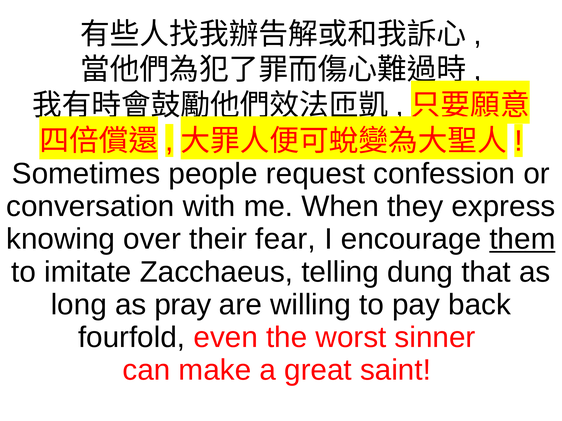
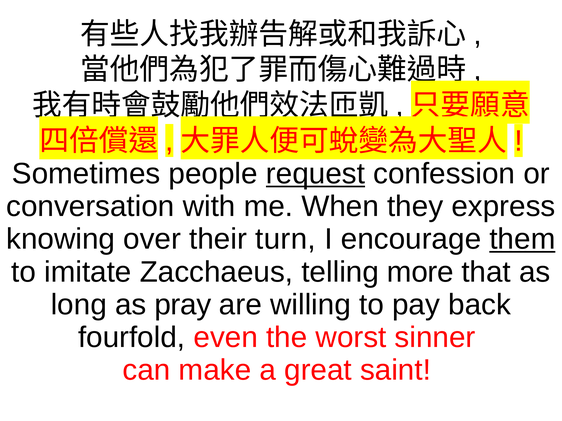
request underline: none -> present
fear: fear -> turn
dung: dung -> more
